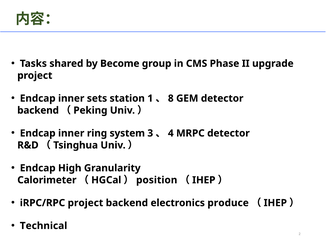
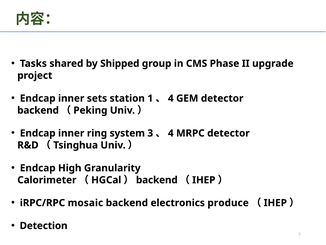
Become: Become -> Shipped
8 at (171, 98): 8 -> 4
position at (157, 180): position -> backend
iRPC/RPC project: project -> mosaic
Technical: Technical -> Detection
